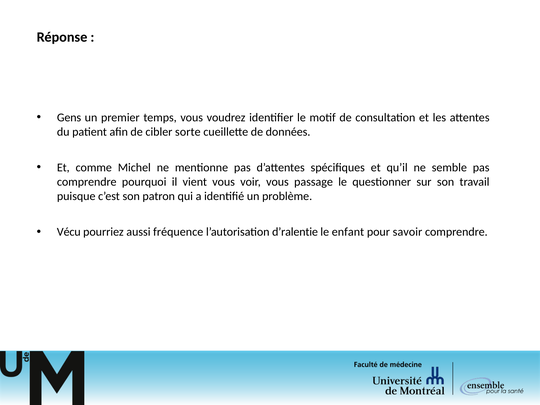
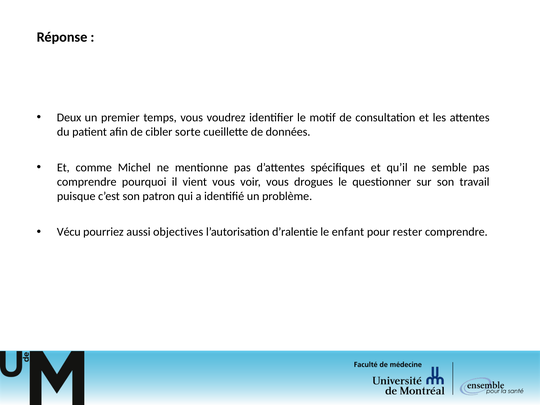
Gens: Gens -> Deux
passage: passage -> drogues
fréquence: fréquence -> objectives
savoir: savoir -> rester
